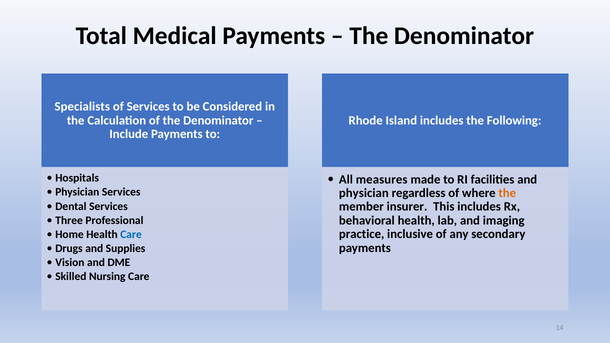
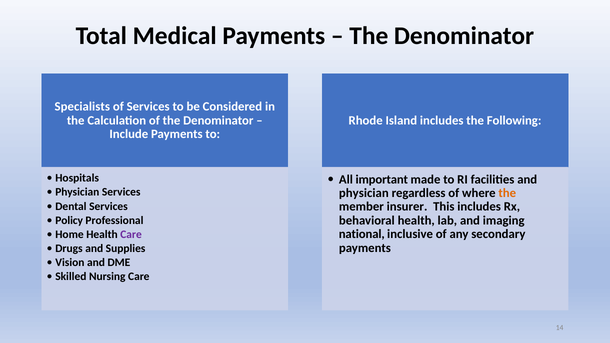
measures: measures -> important
Three: Three -> Policy
practice: practice -> national
Care at (131, 234) colour: blue -> purple
